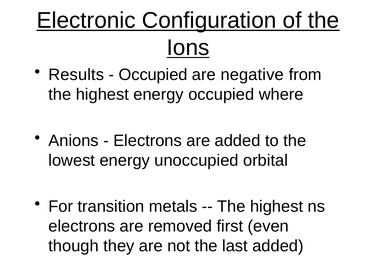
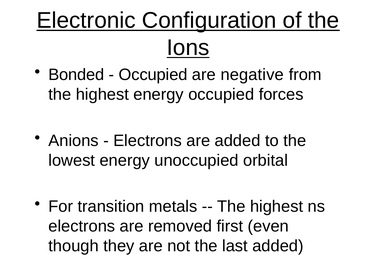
Results: Results -> Bonded
where: where -> forces
